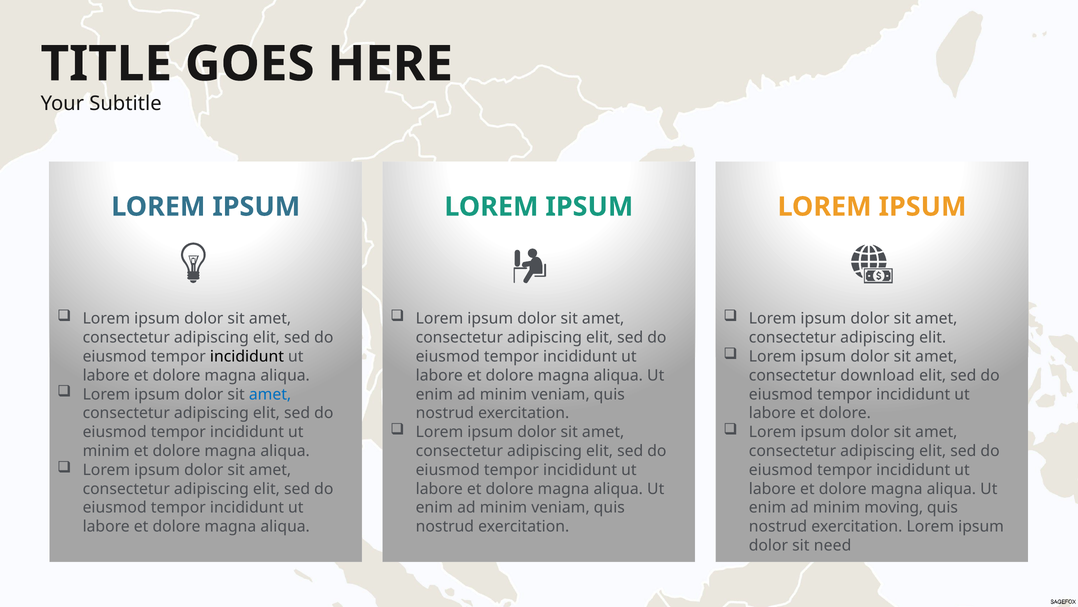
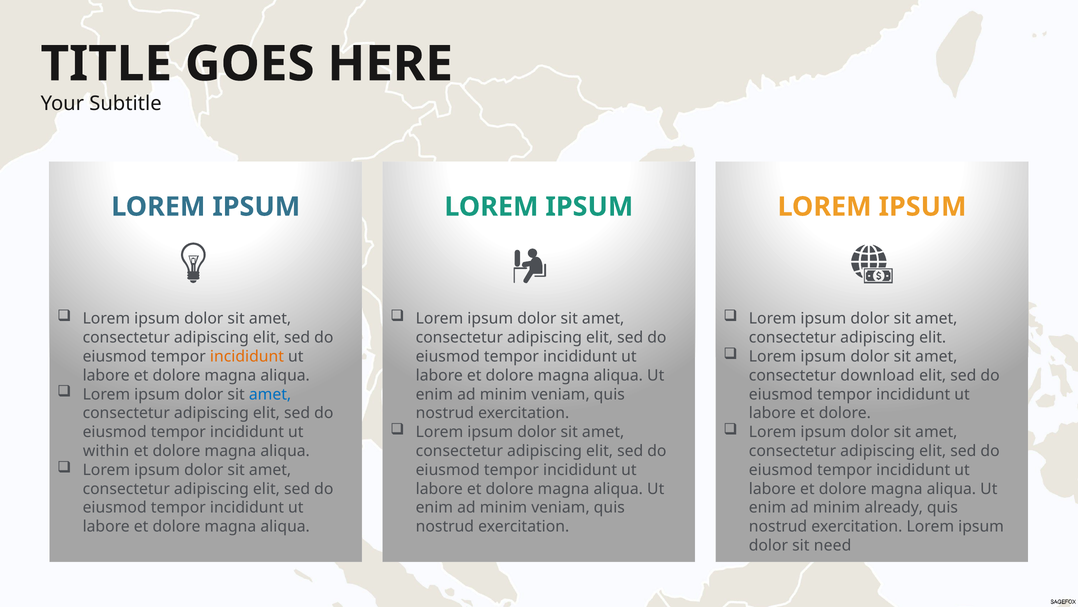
incididunt at (247, 356) colour: black -> orange
minim at (106, 451): minim -> within
moving: moving -> already
